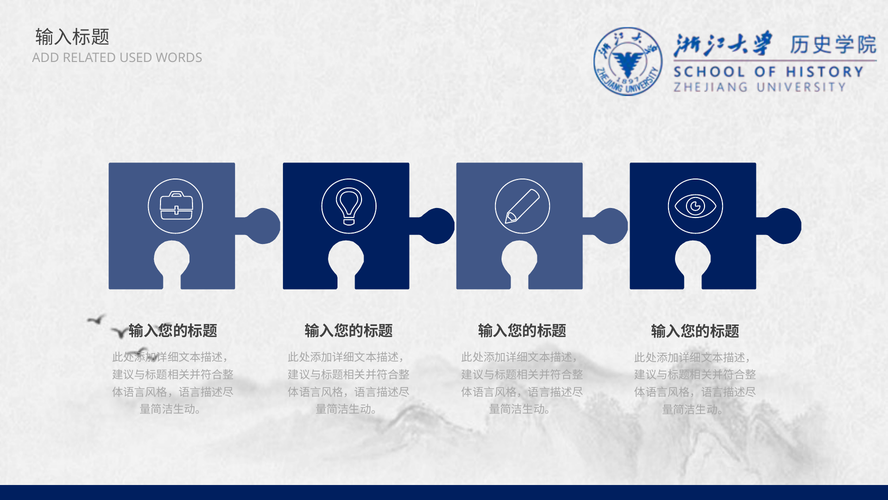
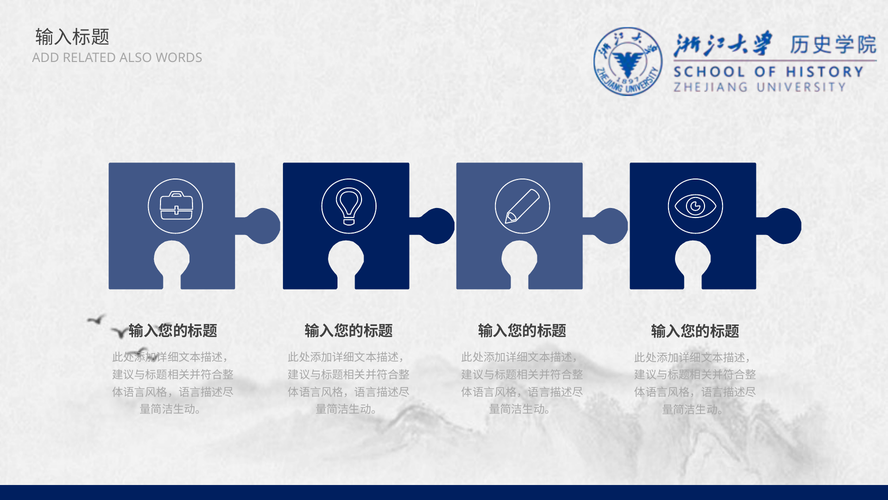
USED: USED -> ALSO
